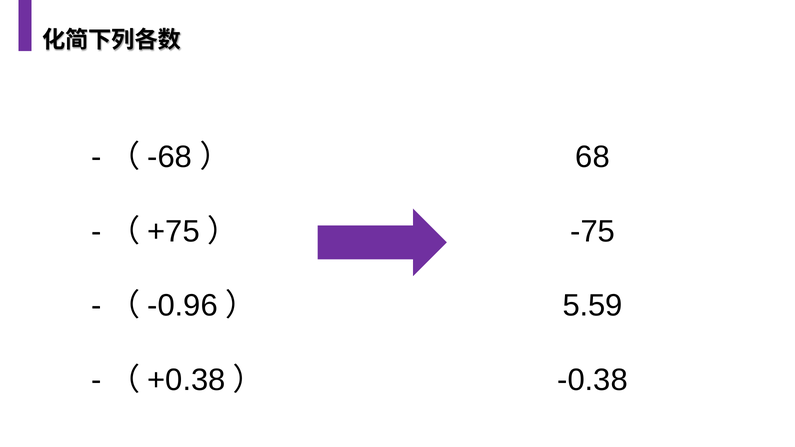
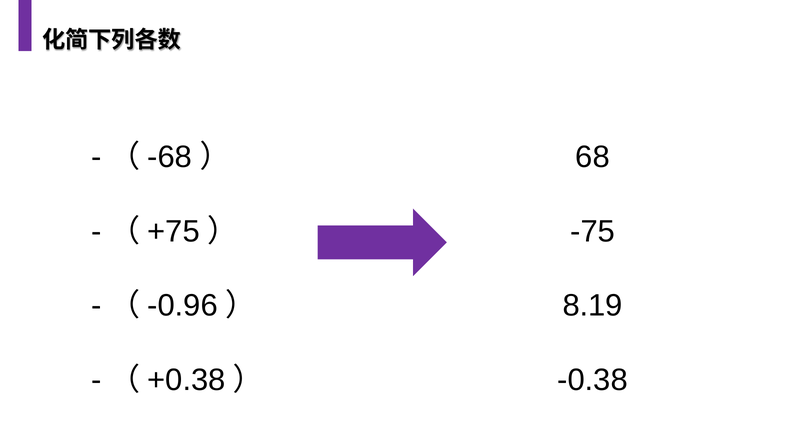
5.59: 5.59 -> 8.19
